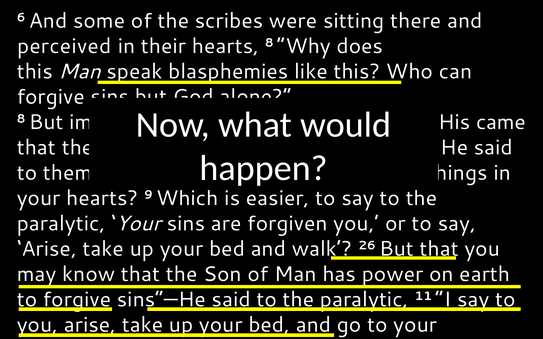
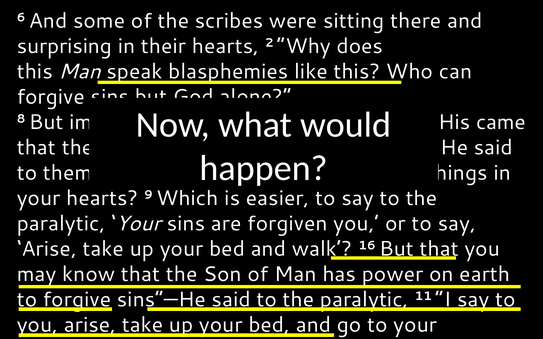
perceived at (64, 46): perceived -> surprising
hearts 8: 8 -> 2
26: 26 -> 16
